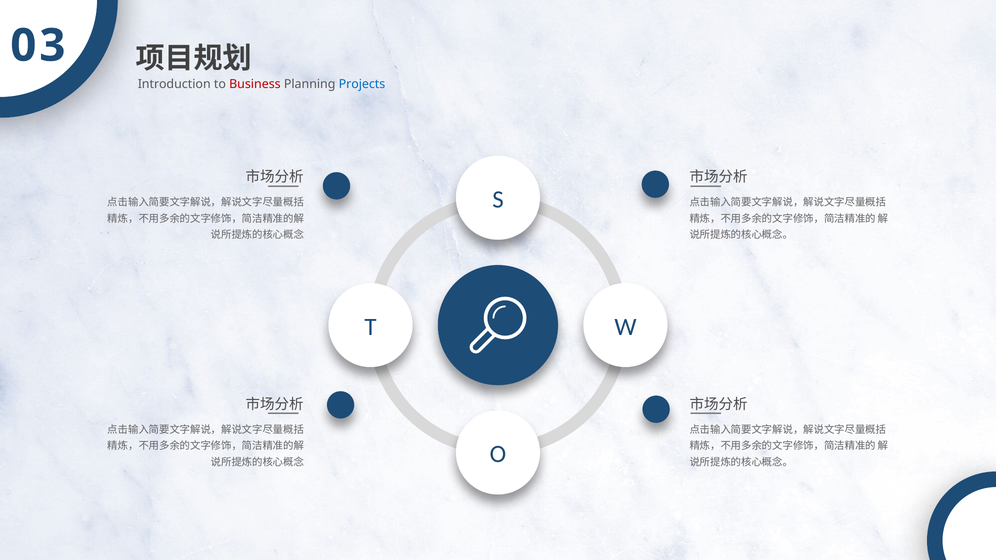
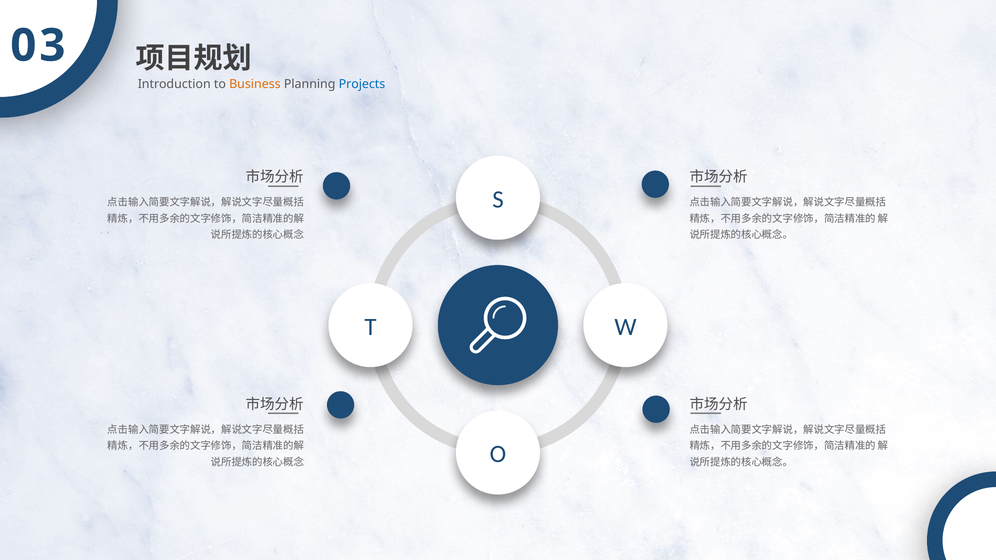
Business colour: red -> orange
